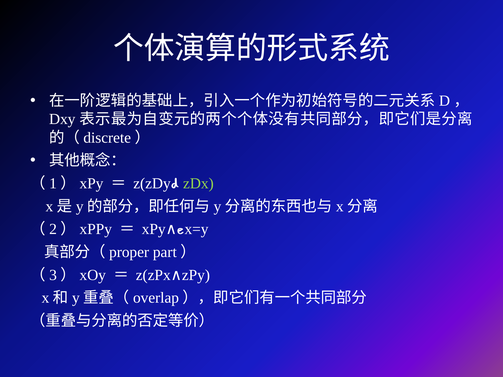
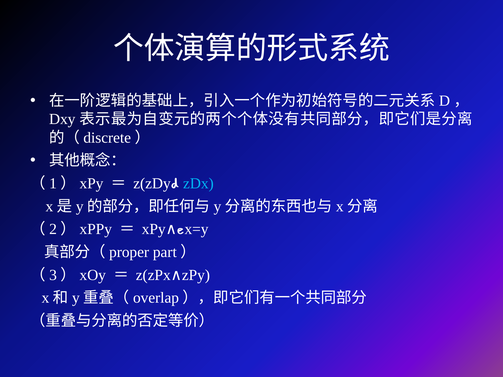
zDx colour: light green -> light blue
